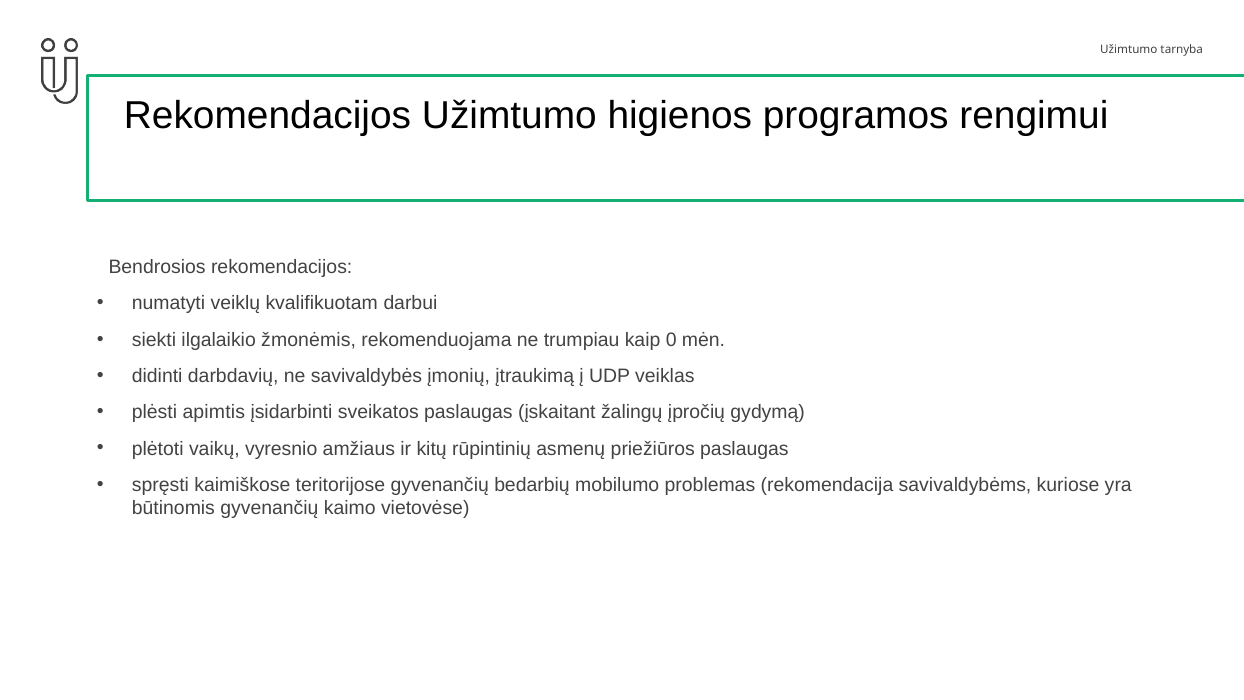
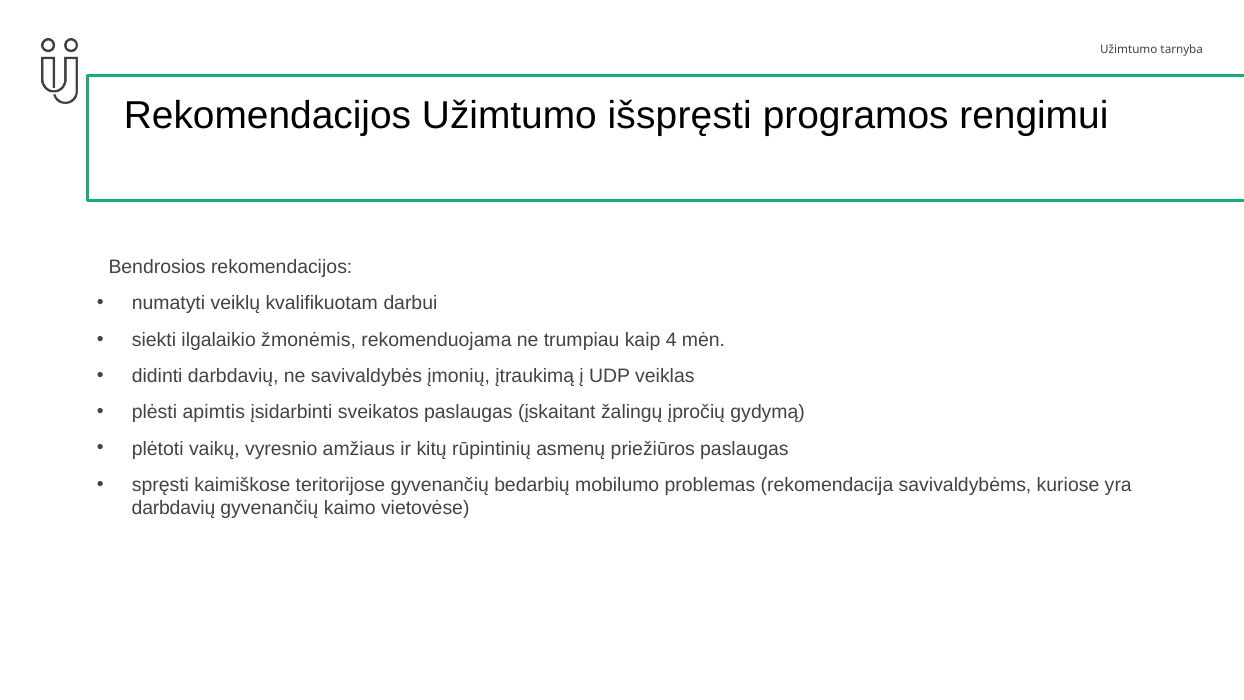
higienos: higienos -> išspręsti
0: 0 -> 4
būtinomis at (173, 508): būtinomis -> darbdavių
